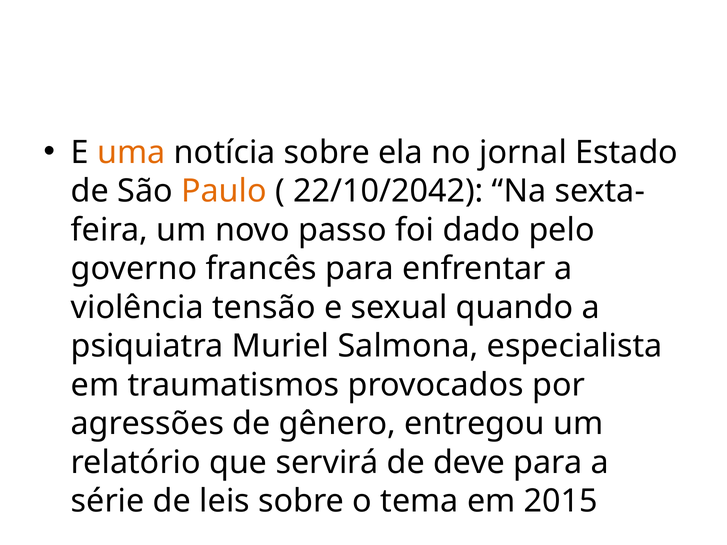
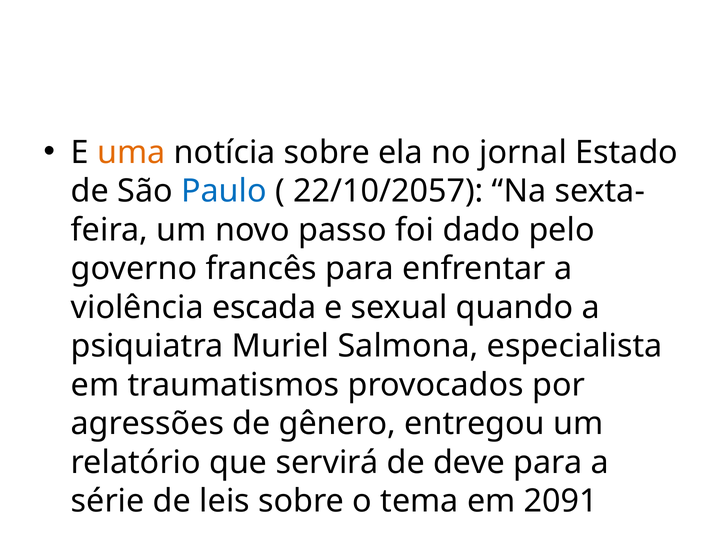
Paulo colour: orange -> blue
22/10/2042: 22/10/2042 -> 22/10/2057
tensão: tensão -> escada
2015: 2015 -> 2091
